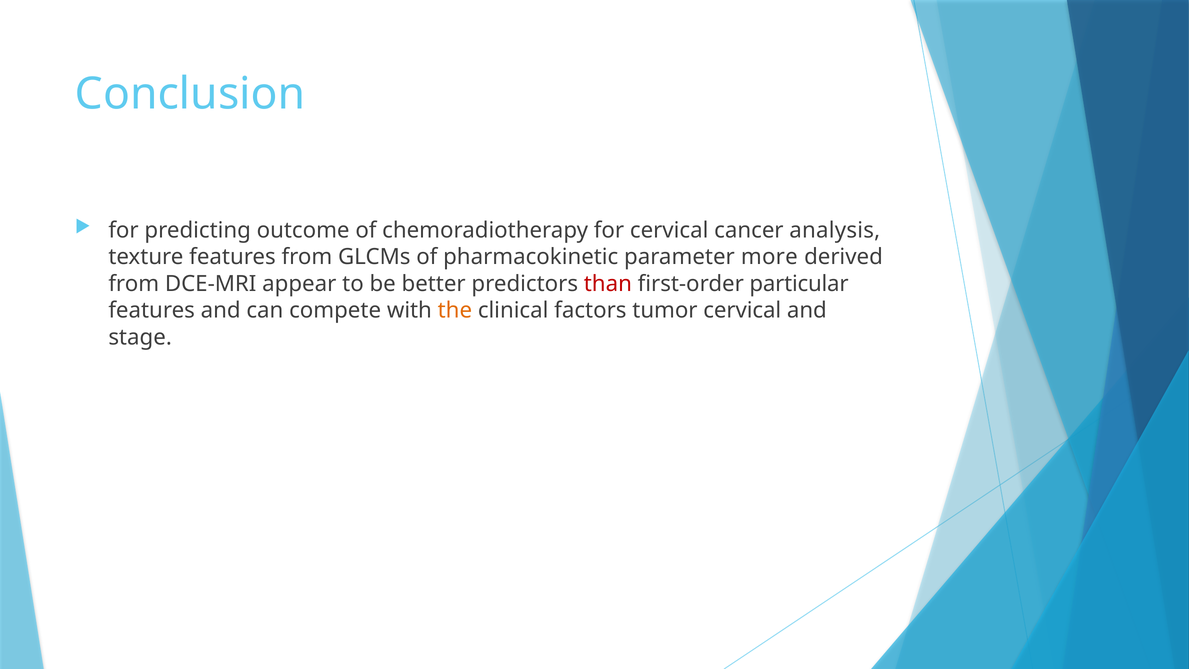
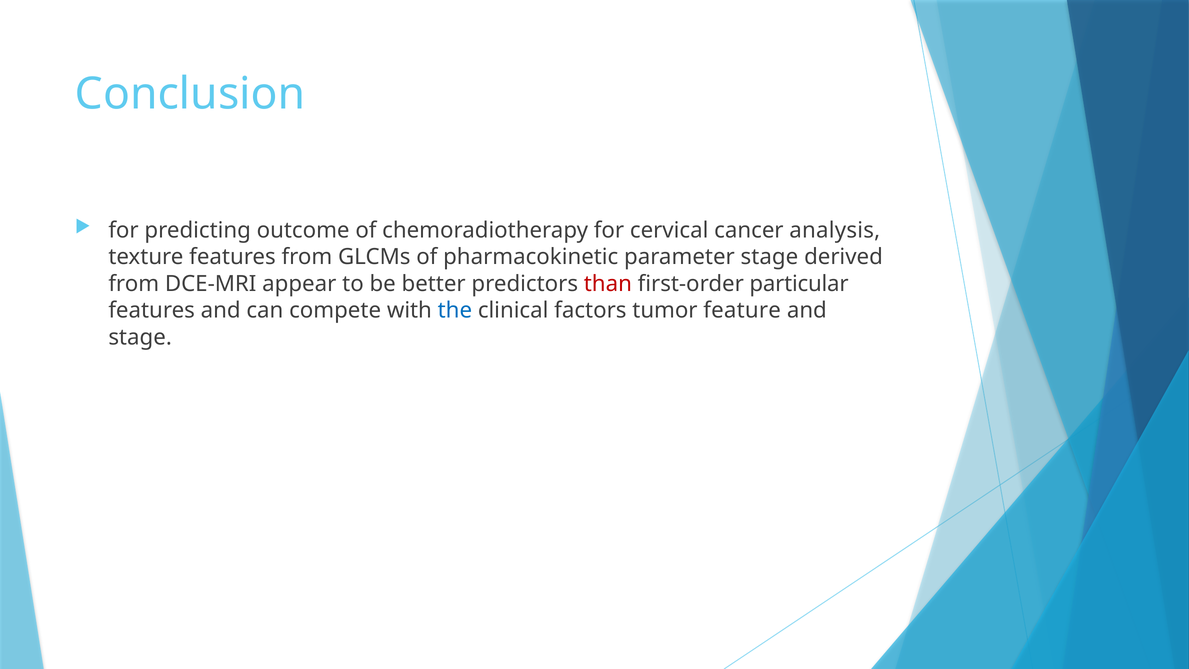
parameter more: more -> stage
the colour: orange -> blue
tumor cervical: cervical -> feature
